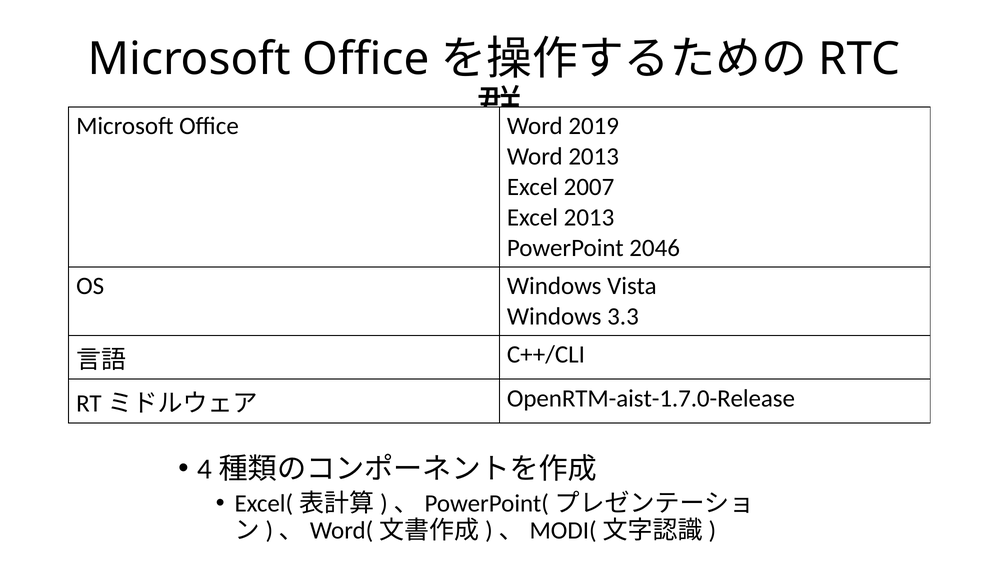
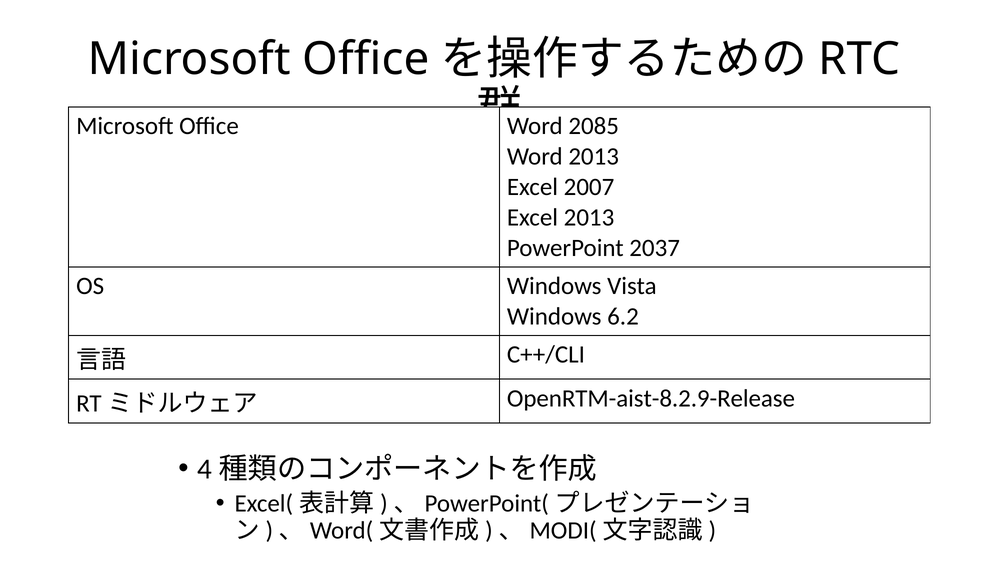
2019: 2019 -> 2085
2046: 2046 -> 2037
3.3: 3.3 -> 6.2
OpenRTM-aist-1.7.0-Release: OpenRTM-aist-1.7.0-Release -> OpenRTM-aist-8.2.9-Release
